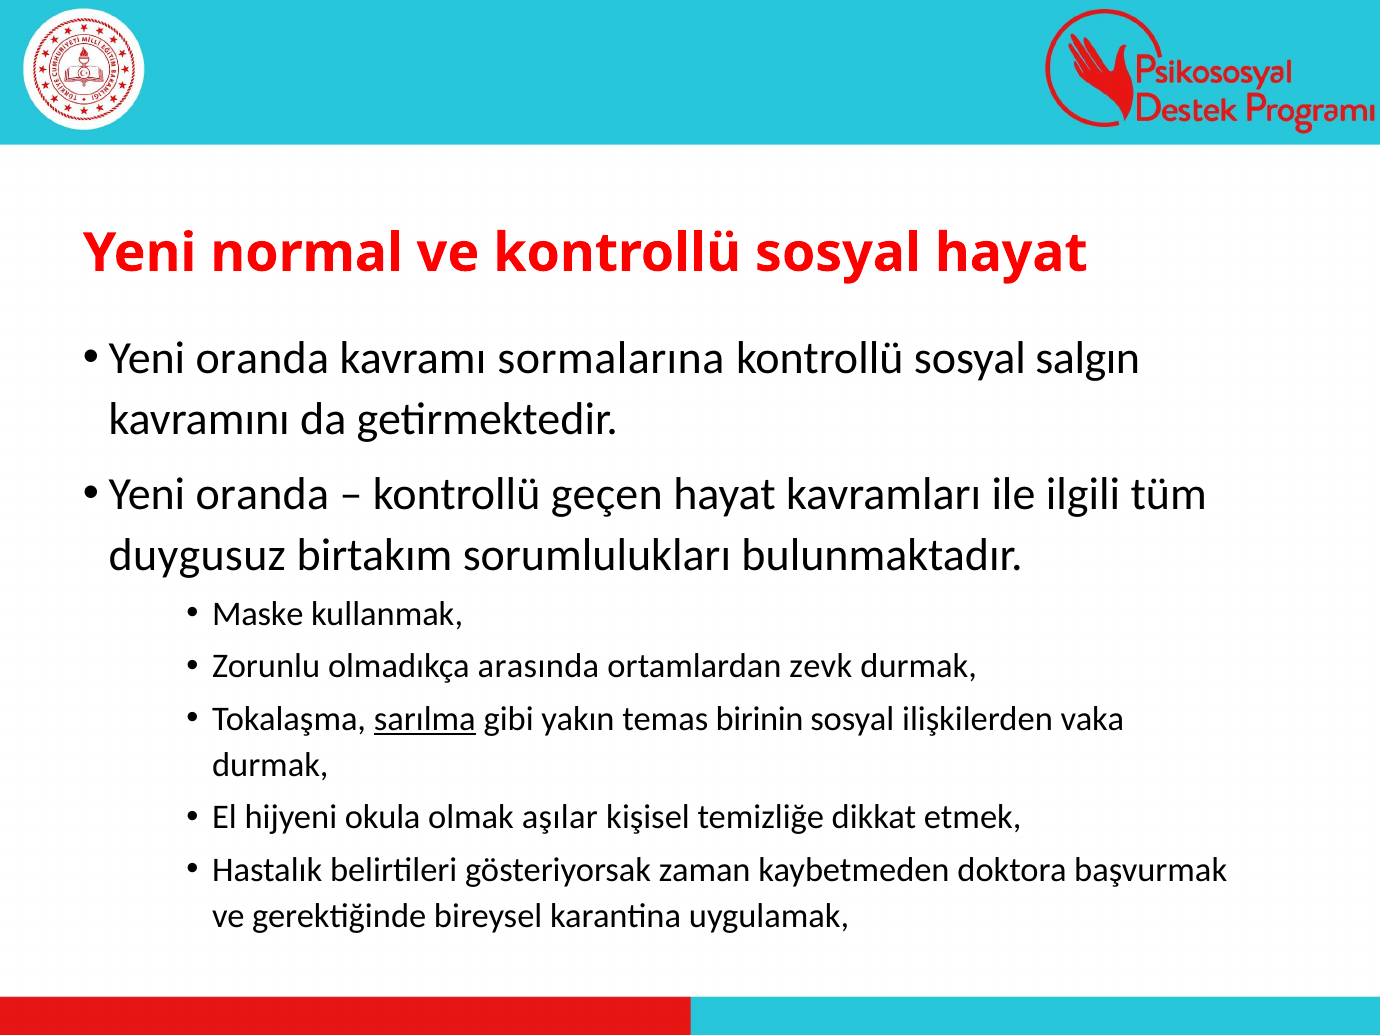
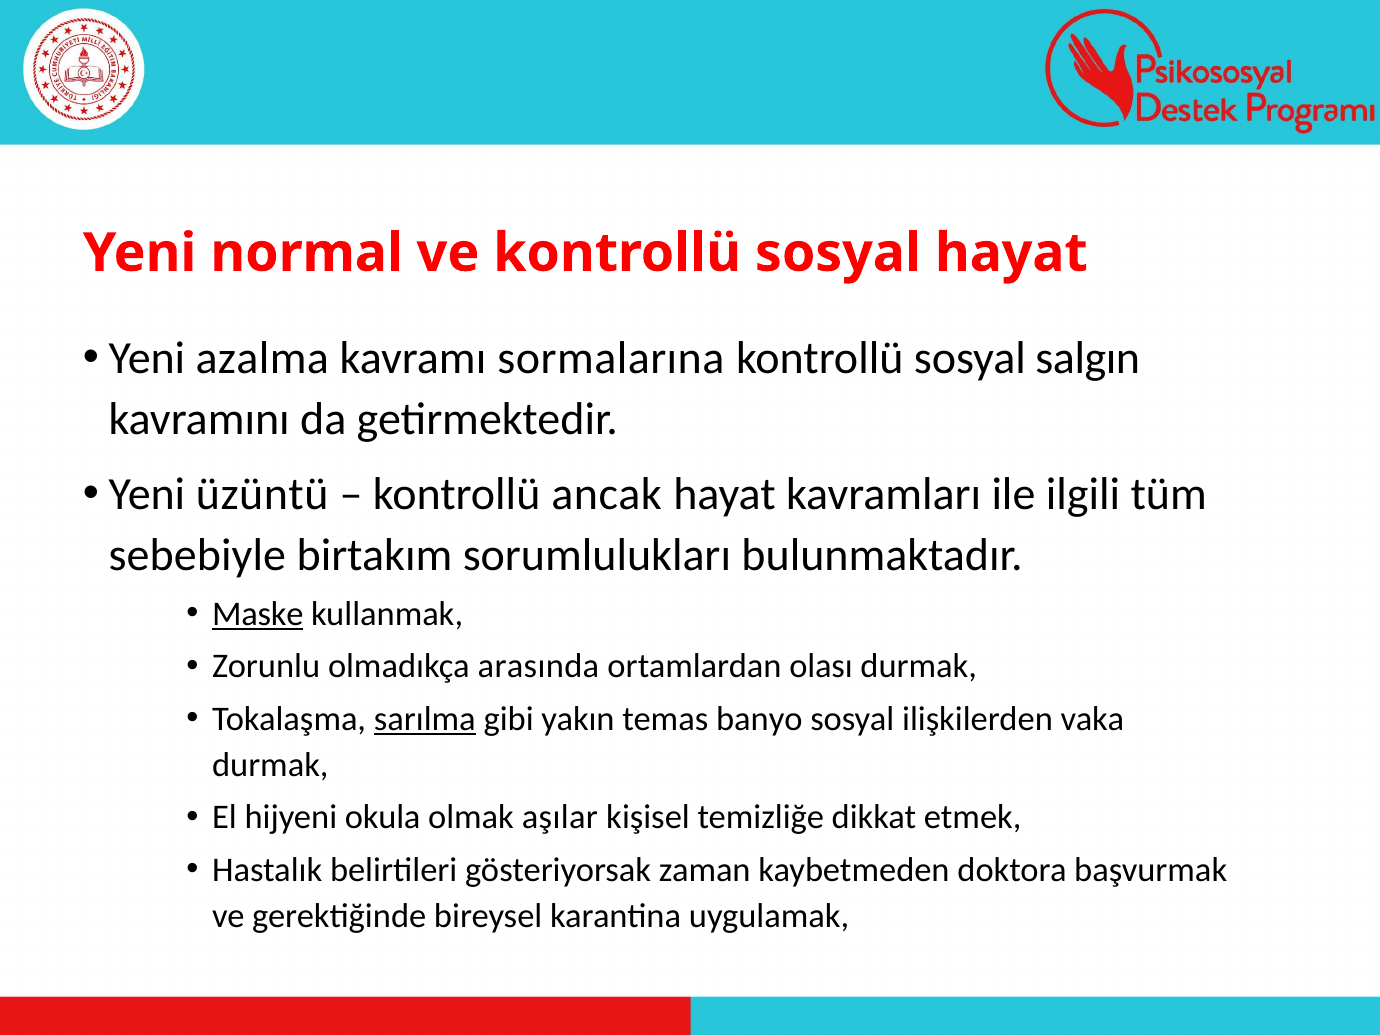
oranda at (262, 359): oranda -> azalma
oranda at (262, 494): oranda -> üzüntü
geçen: geçen -> ancak
duygusuz: duygusuz -> sebebiyle
Maske underline: none -> present
zevk: zevk -> olası
birinin: birinin -> banyo
